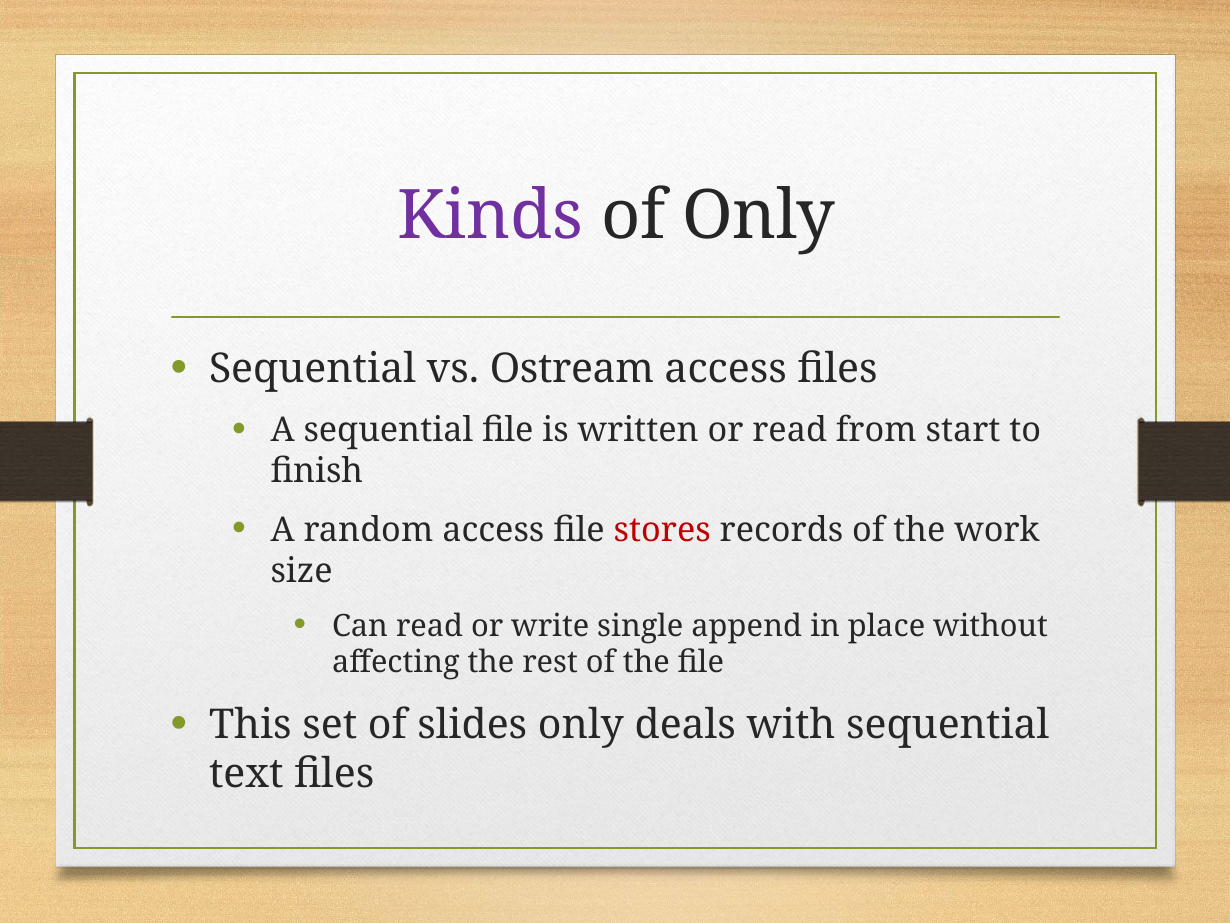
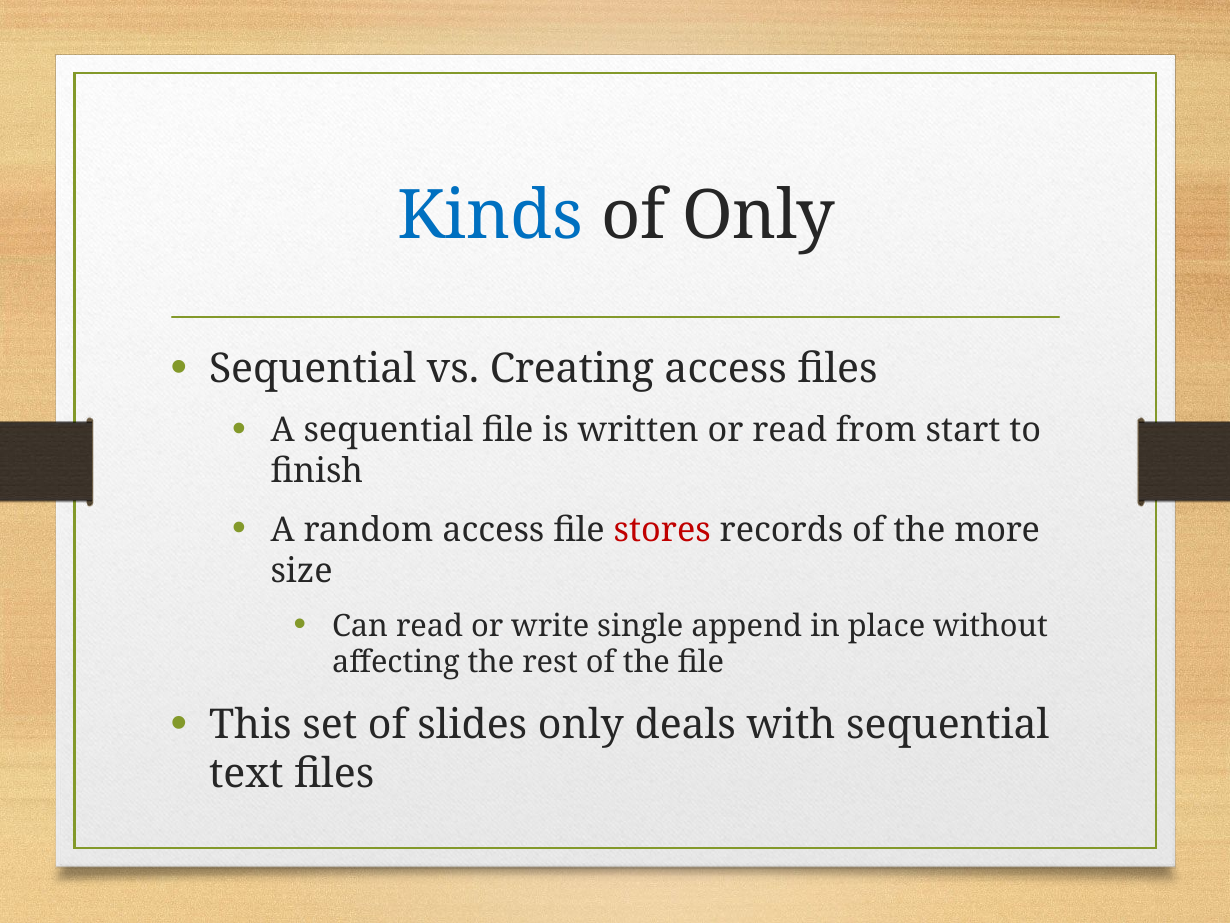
Kinds colour: purple -> blue
Ostream: Ostream -> Creating
work: work -> more
